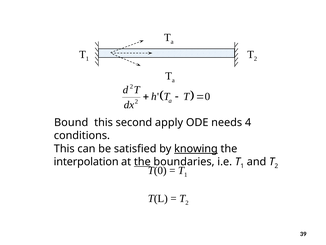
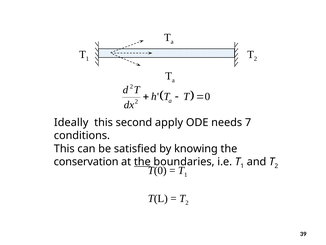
Bound: Bound -> Ideally
4: 4 -> 7
knowing underline: present -> none
interpolation: interpolation -> conservation
